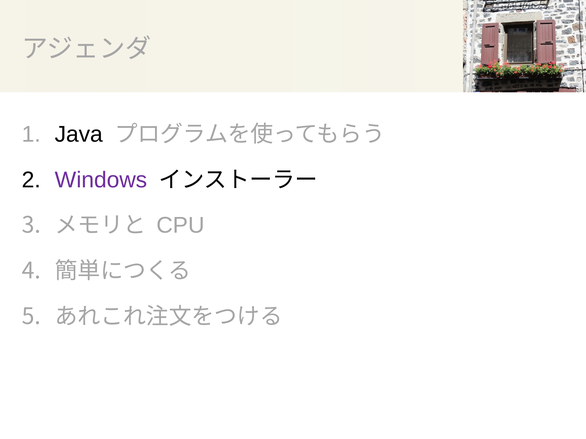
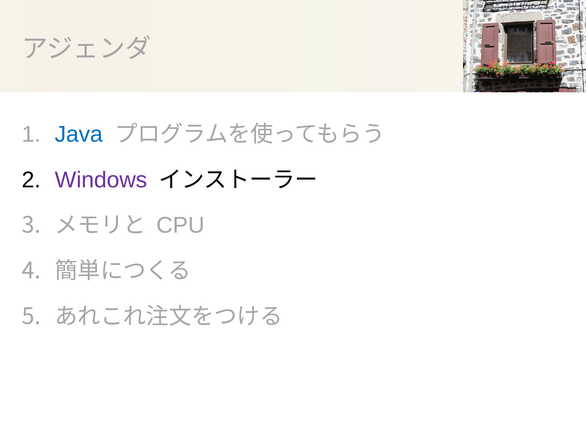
Java colour: black -> blue
